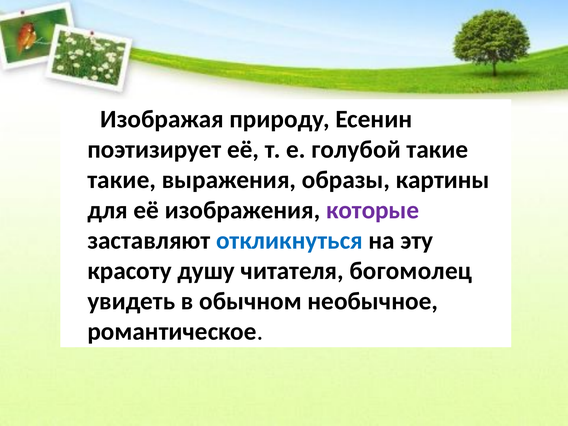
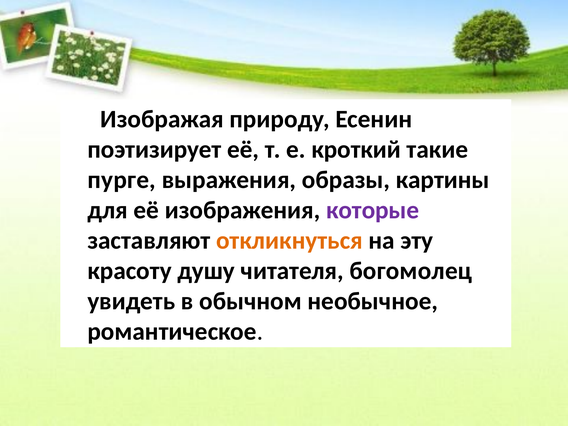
голубой: голубой -> кроткий
такие at (122, 180): такие -> пурге
откликнуться colour: blue -> orange
